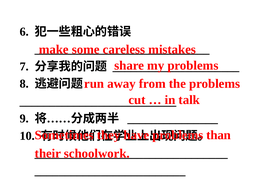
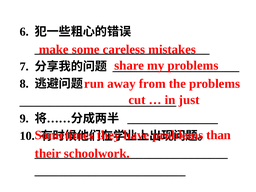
talk: talk -> just
